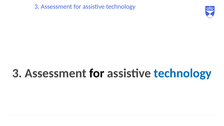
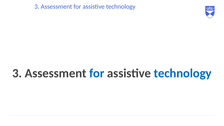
for at (97, 73) colour: black -> blue
